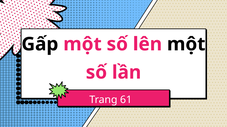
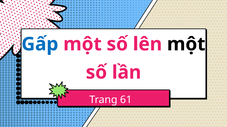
Gấp colour: black -> blue
